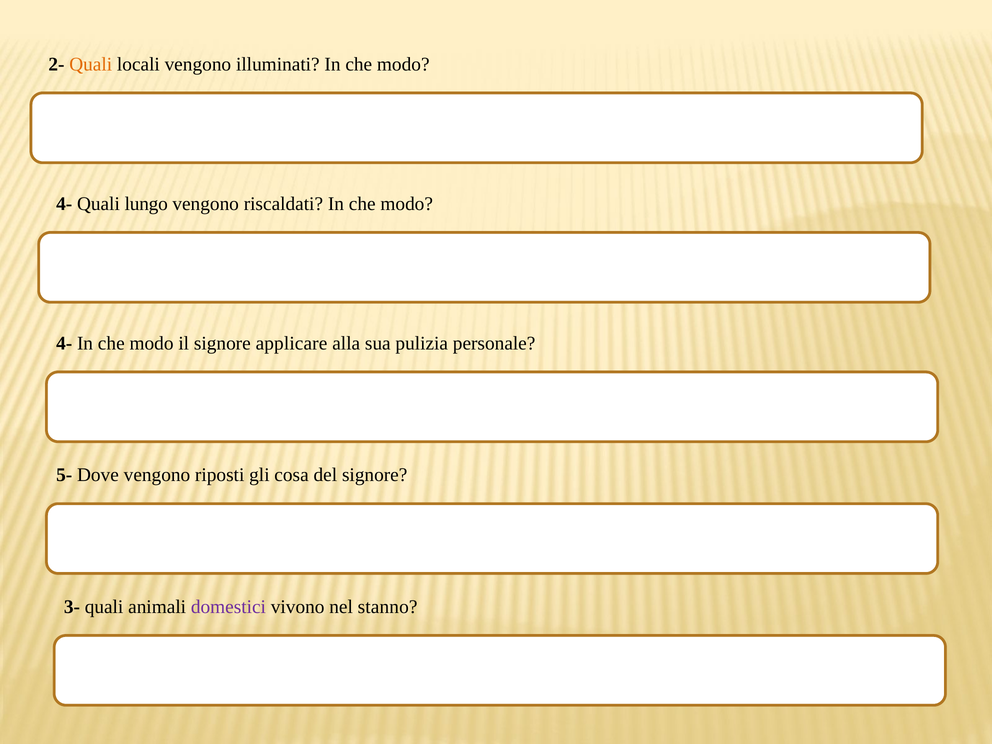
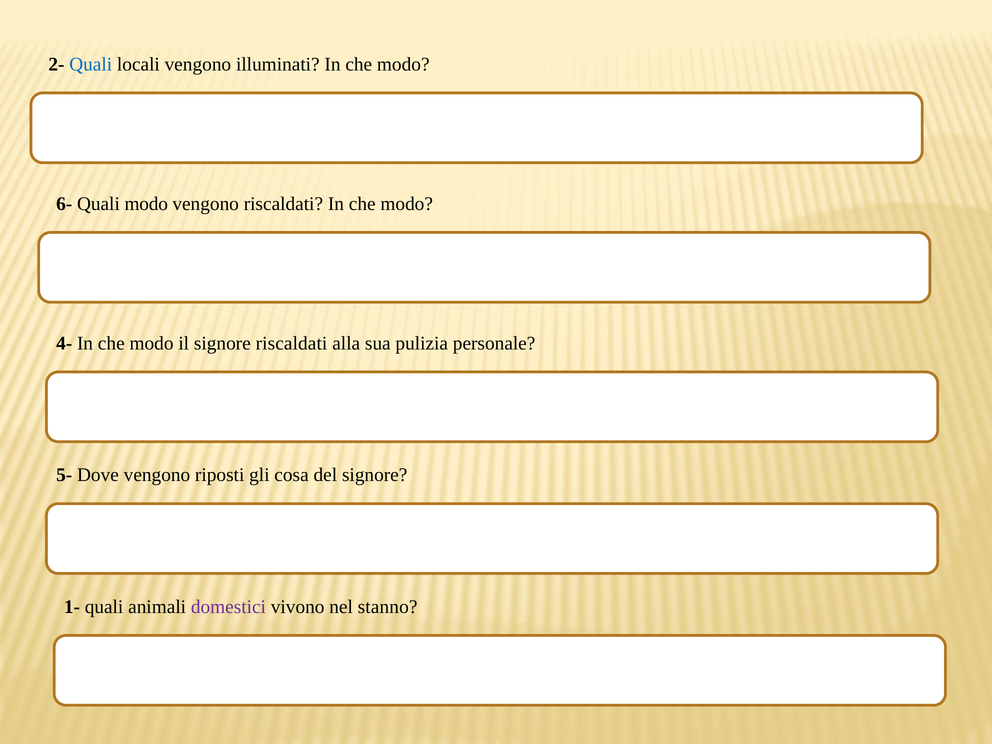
Quali at (91, 64) colour: orange -> blue
4- at (64, 204): 4- -> 6-
Quali lungo: lungo -> modo
signore applicare: applicare -> riscaldati
3-: 3- -> 1-
